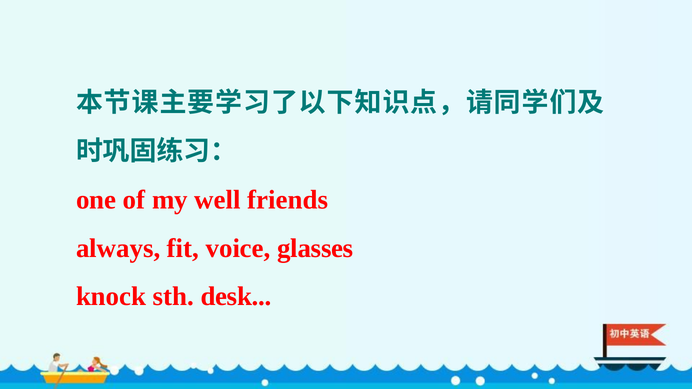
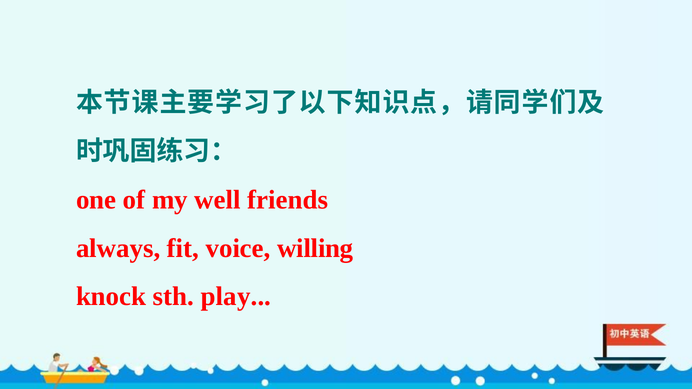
glasses: glasses -> willing
desk: desk -> play
